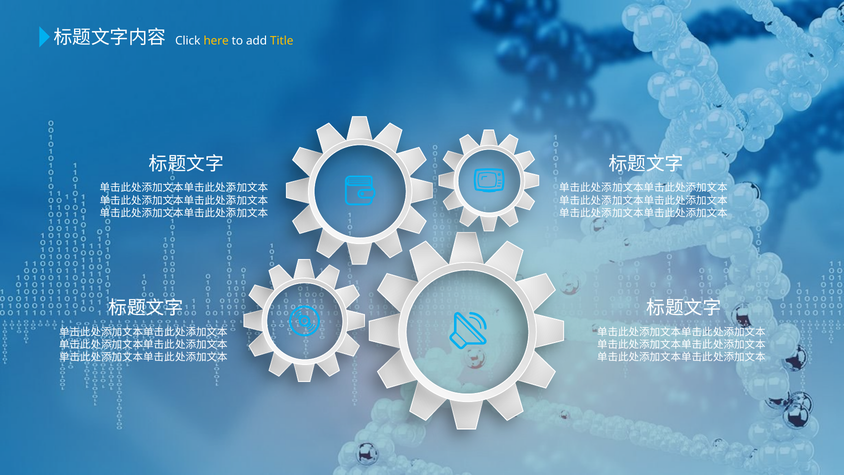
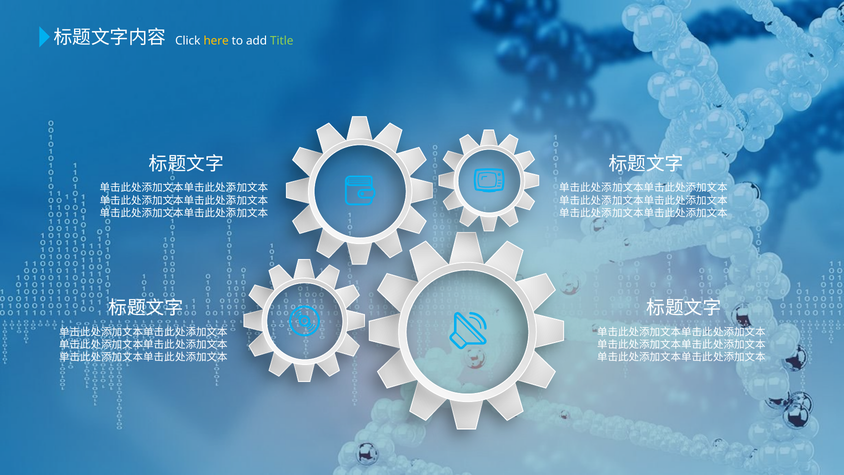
Title colour: yellow -> light green
